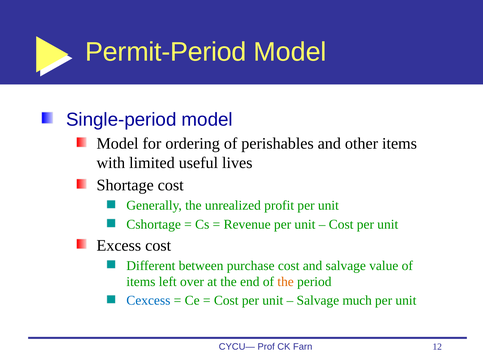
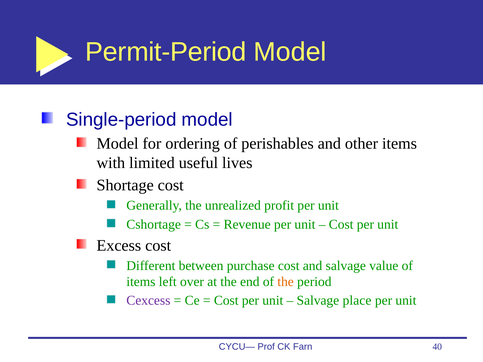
Cexcess colour: blue -> purple
much: much -> place
12: 12 -> 40
